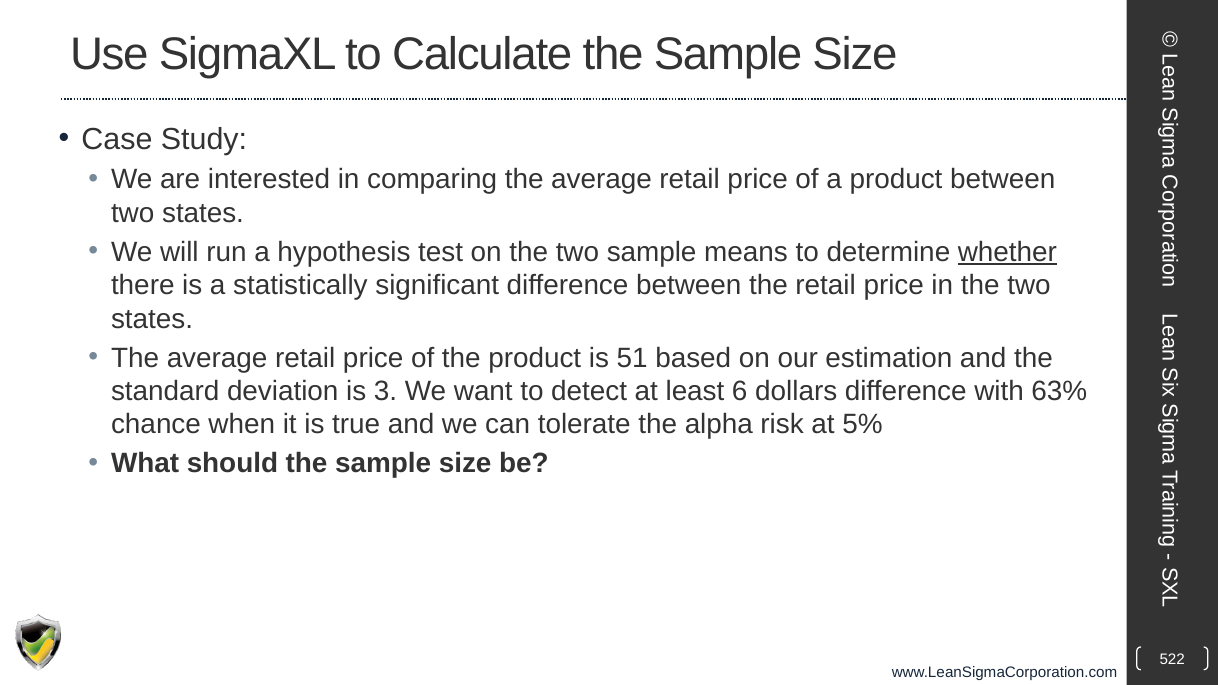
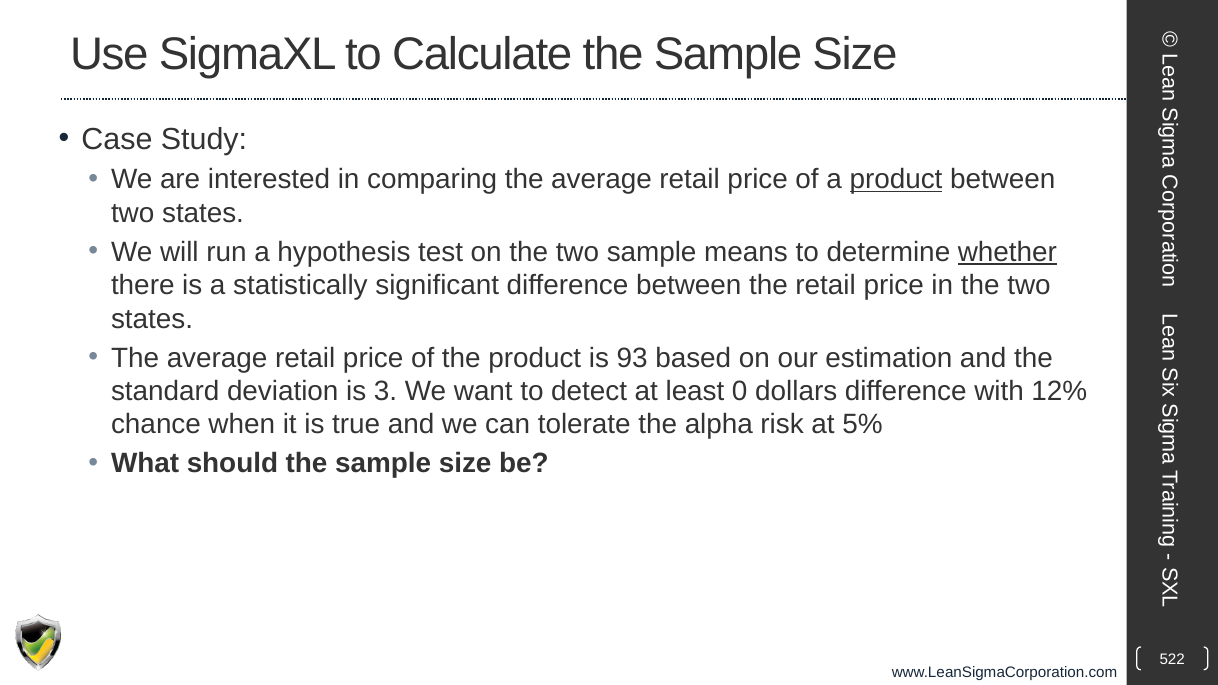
product at (896, 180) underline: none -> present
51: 51 -> 93
6: 6 -> 0
63%: 63% -> 12%
